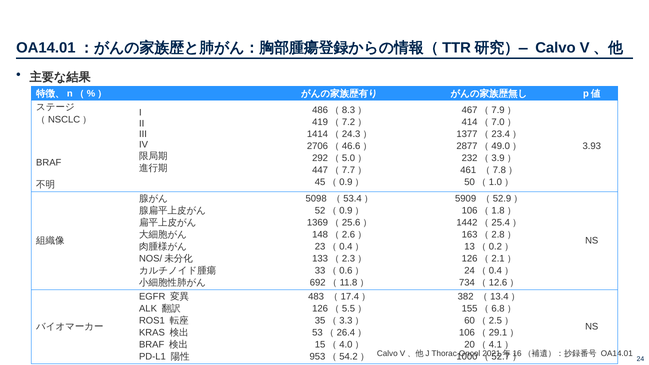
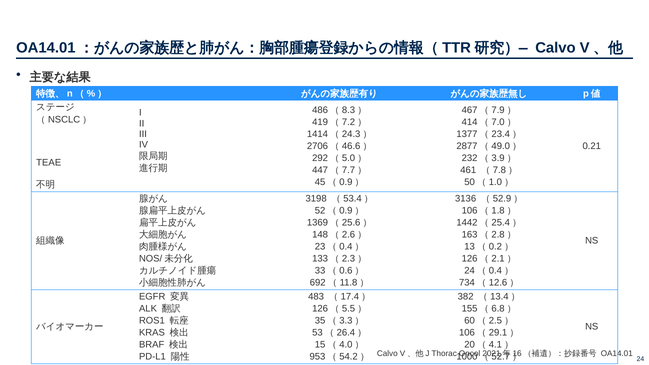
3.93: 3.93 -> 0.21
BRAF at (49, 163): BRAF -> TEAE
5098: 5098 -> 3198
5909: 5909 -> 3136
